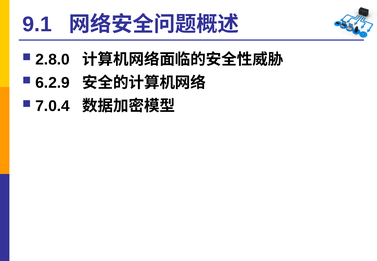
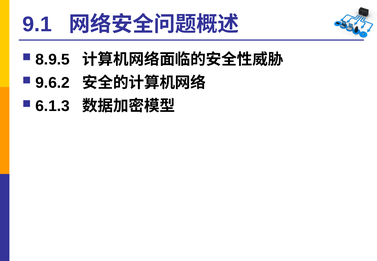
2.8.0: 2.8.0 -> 8.9.5
6.2.9: 6.2.9 -> 9.6.2
7.0.4: 7.0.4 -> 6.1.3
